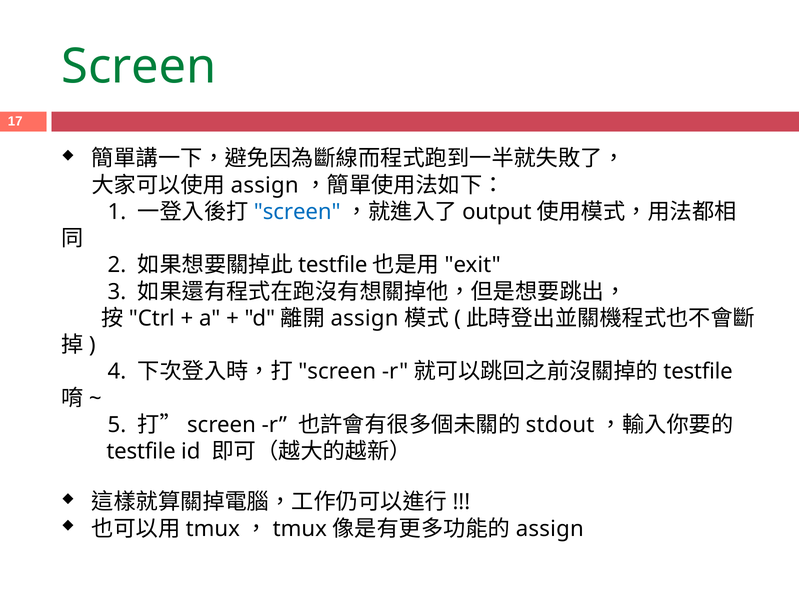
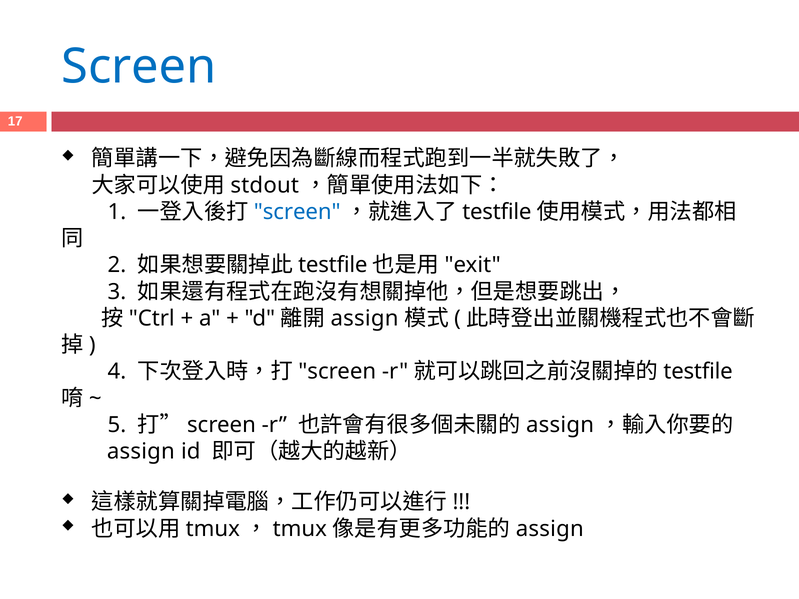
Screen at (139, 67) colour: green -> blue
assign at (265, 185): assign -> stdout
output at (497, 212): output -> testfile
stdout at (560, 425): stdout -> assign
testfile at (141, 452): testfile -> assign
